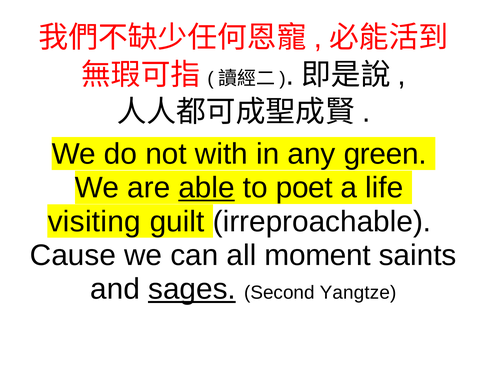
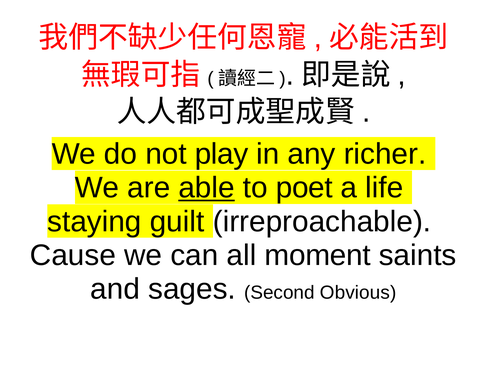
with: with -> play
green: green -> richer
visiting: visiting -> staying
sages underline: present -> none
Yangtze: Yangtze -> Obvious
